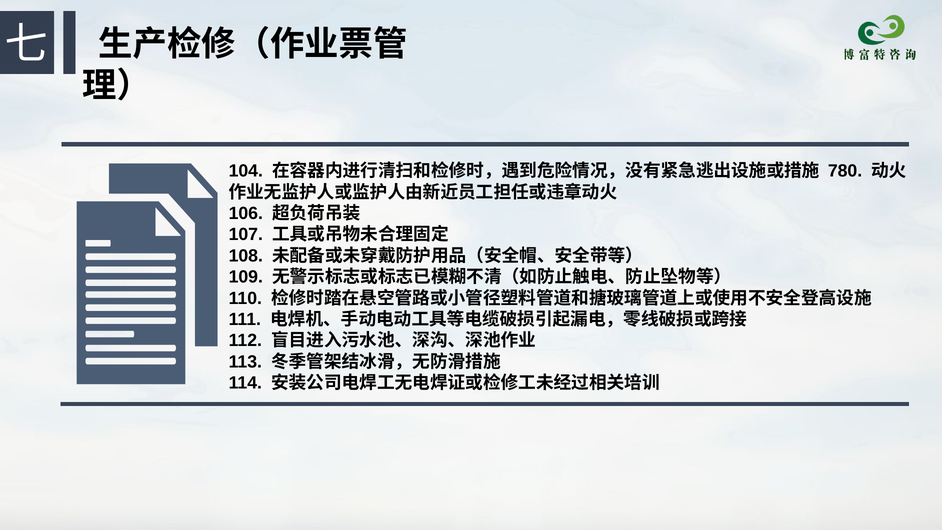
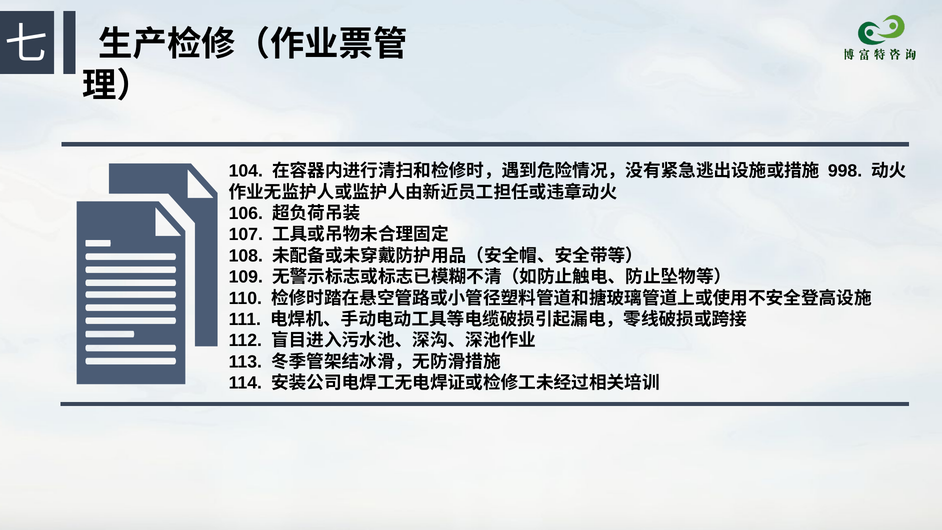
780: 780 -> 998
